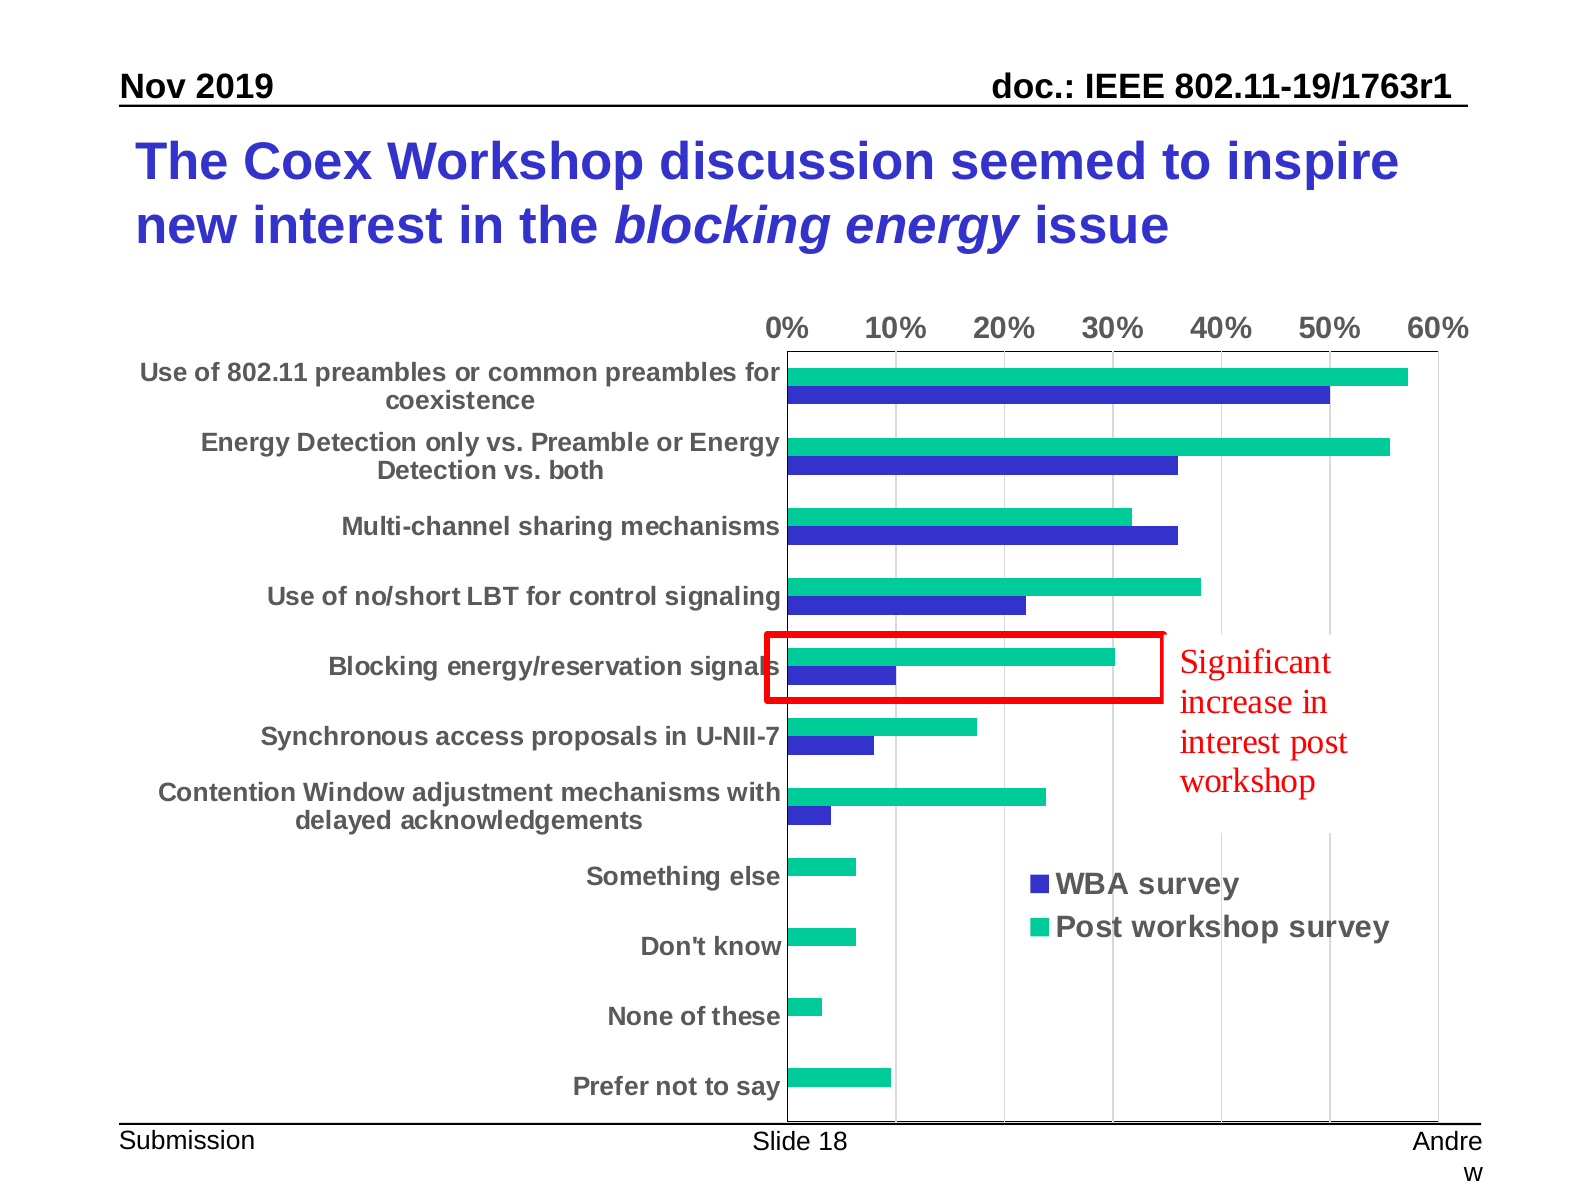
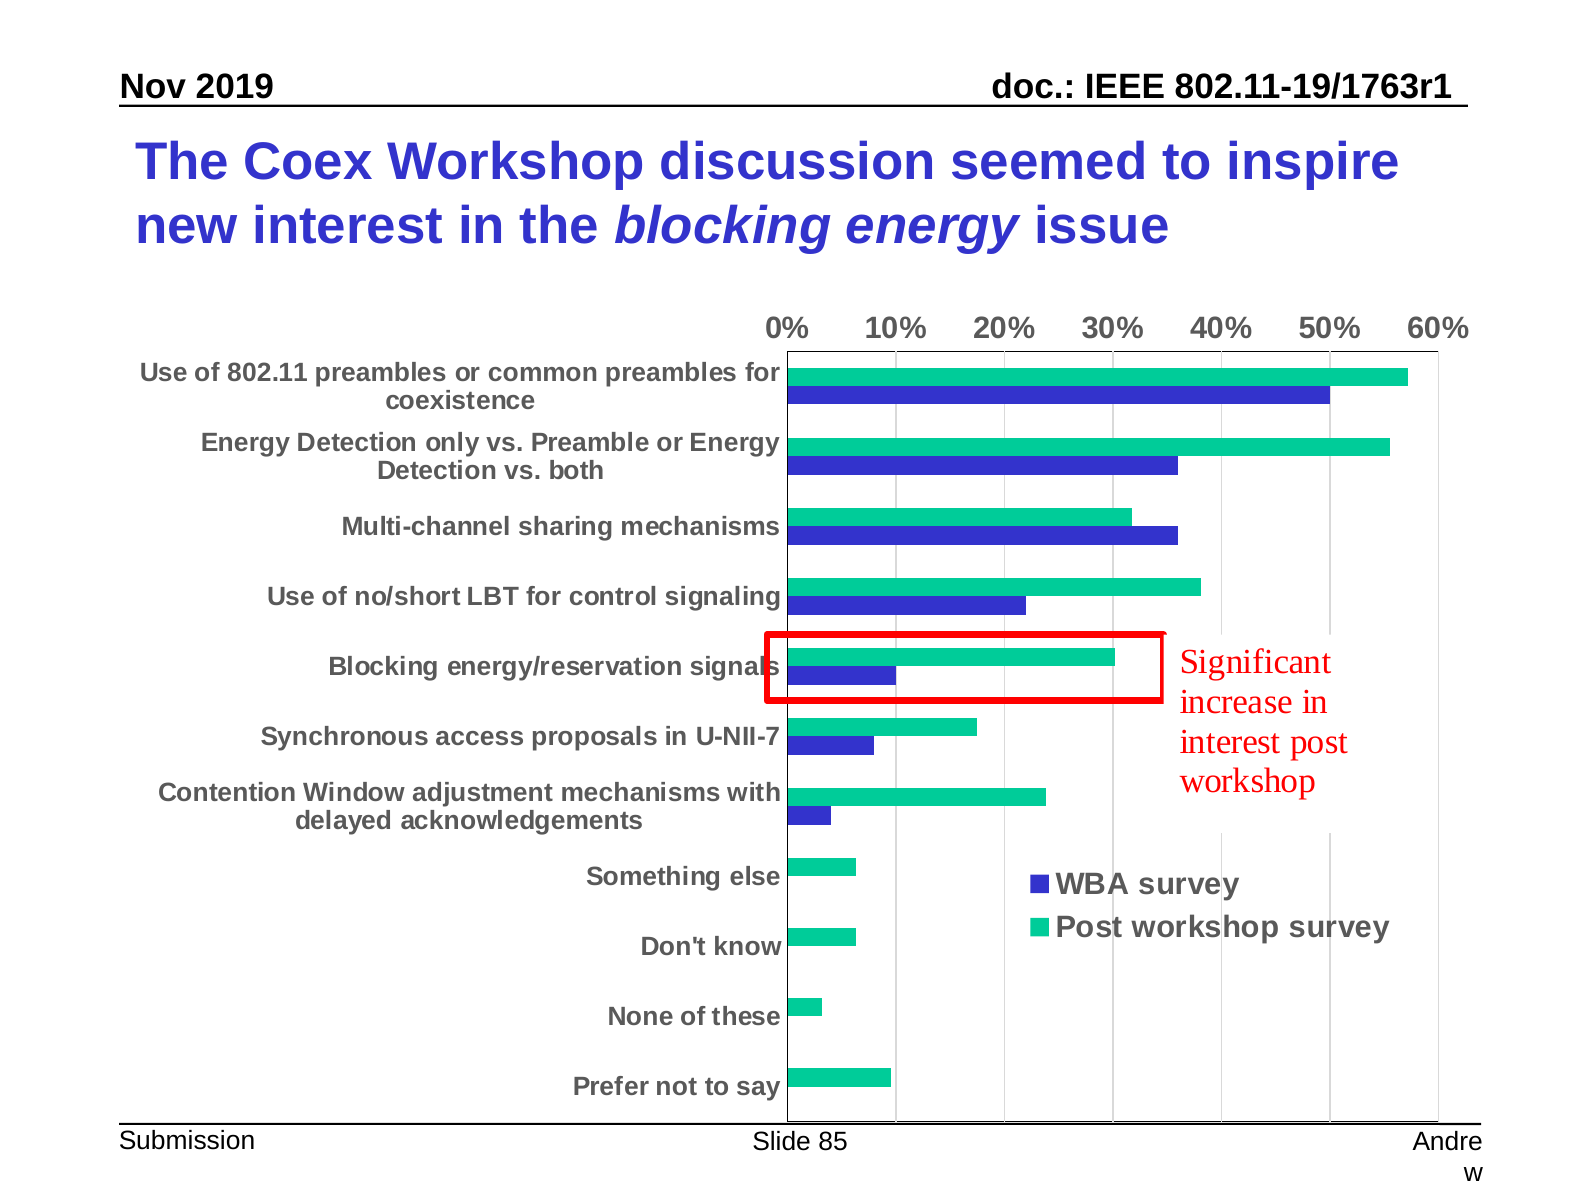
18: 18 -> 85
